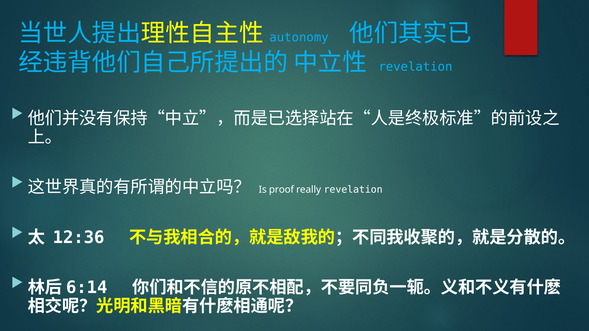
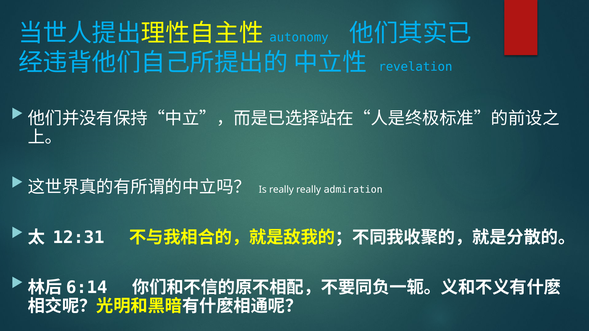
Is proof: proof -> really
really revelation: revelation -> admiration
12:36: 12:36 -> 12:31
